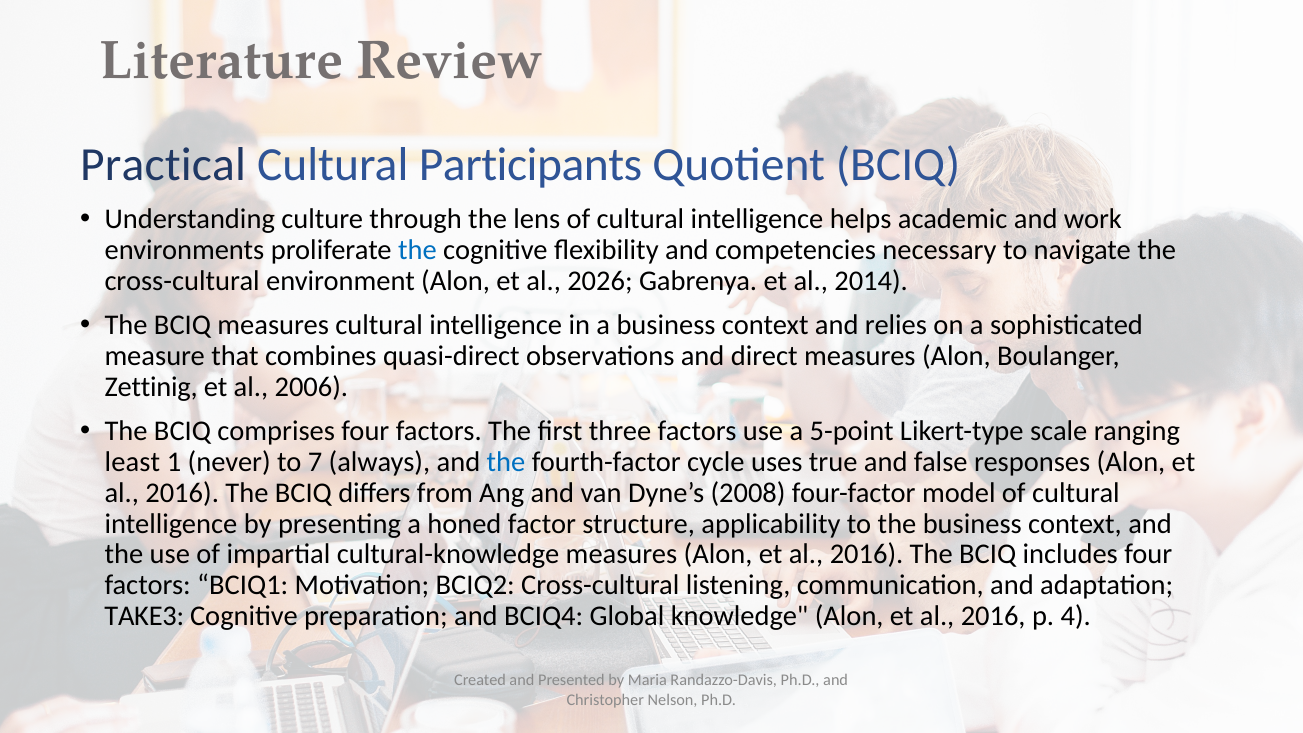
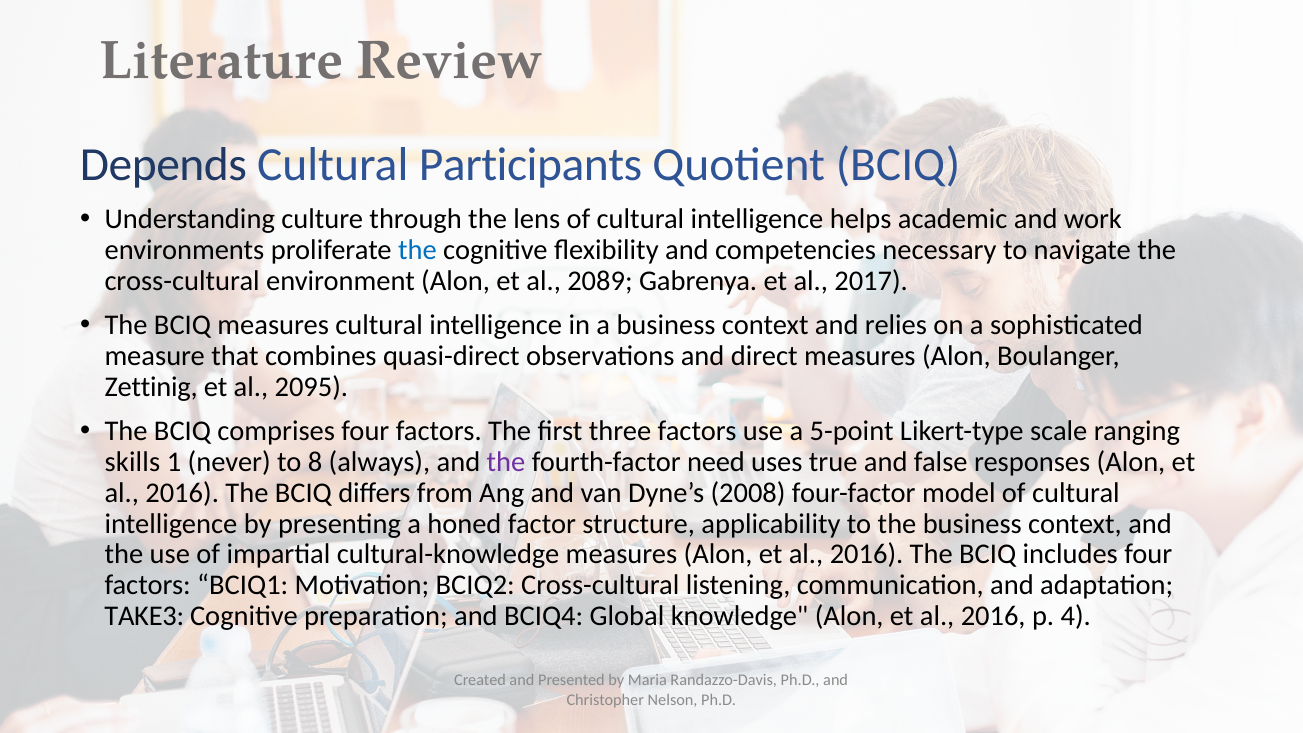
Practical: Practical -> Depends
2026: 2026 -> 2089
2014: 2014 -> 2017
2006: 2006 -> 2095
least: least -> skills
7: 7 -> 8
the at (506, 462) colour: blue -> purple
cycle: cycle -> need
